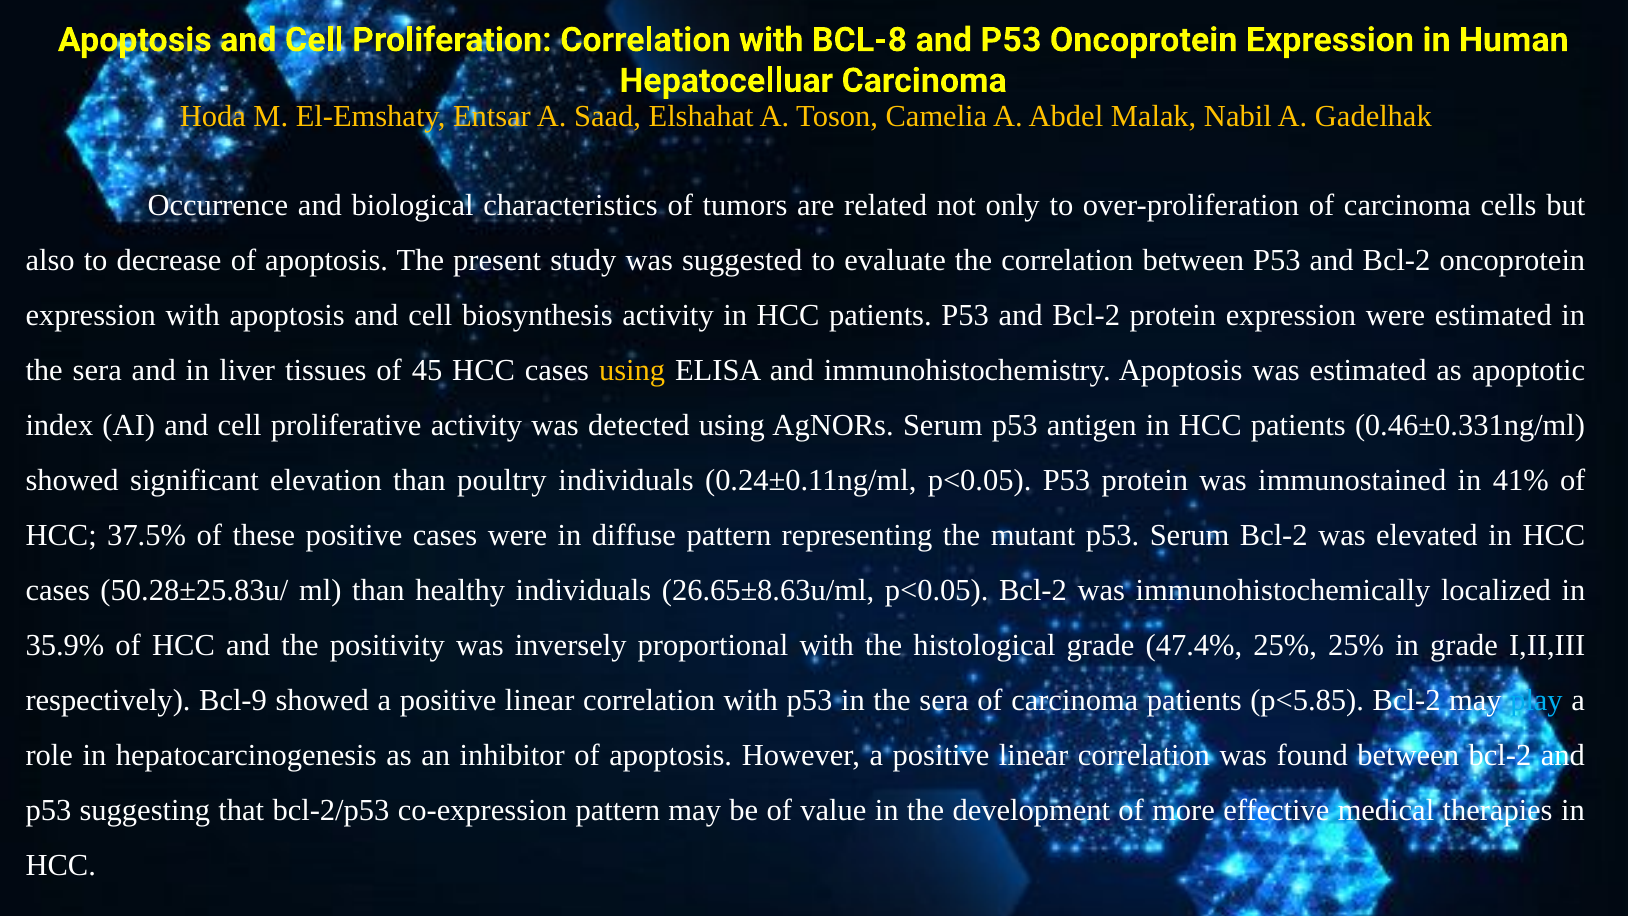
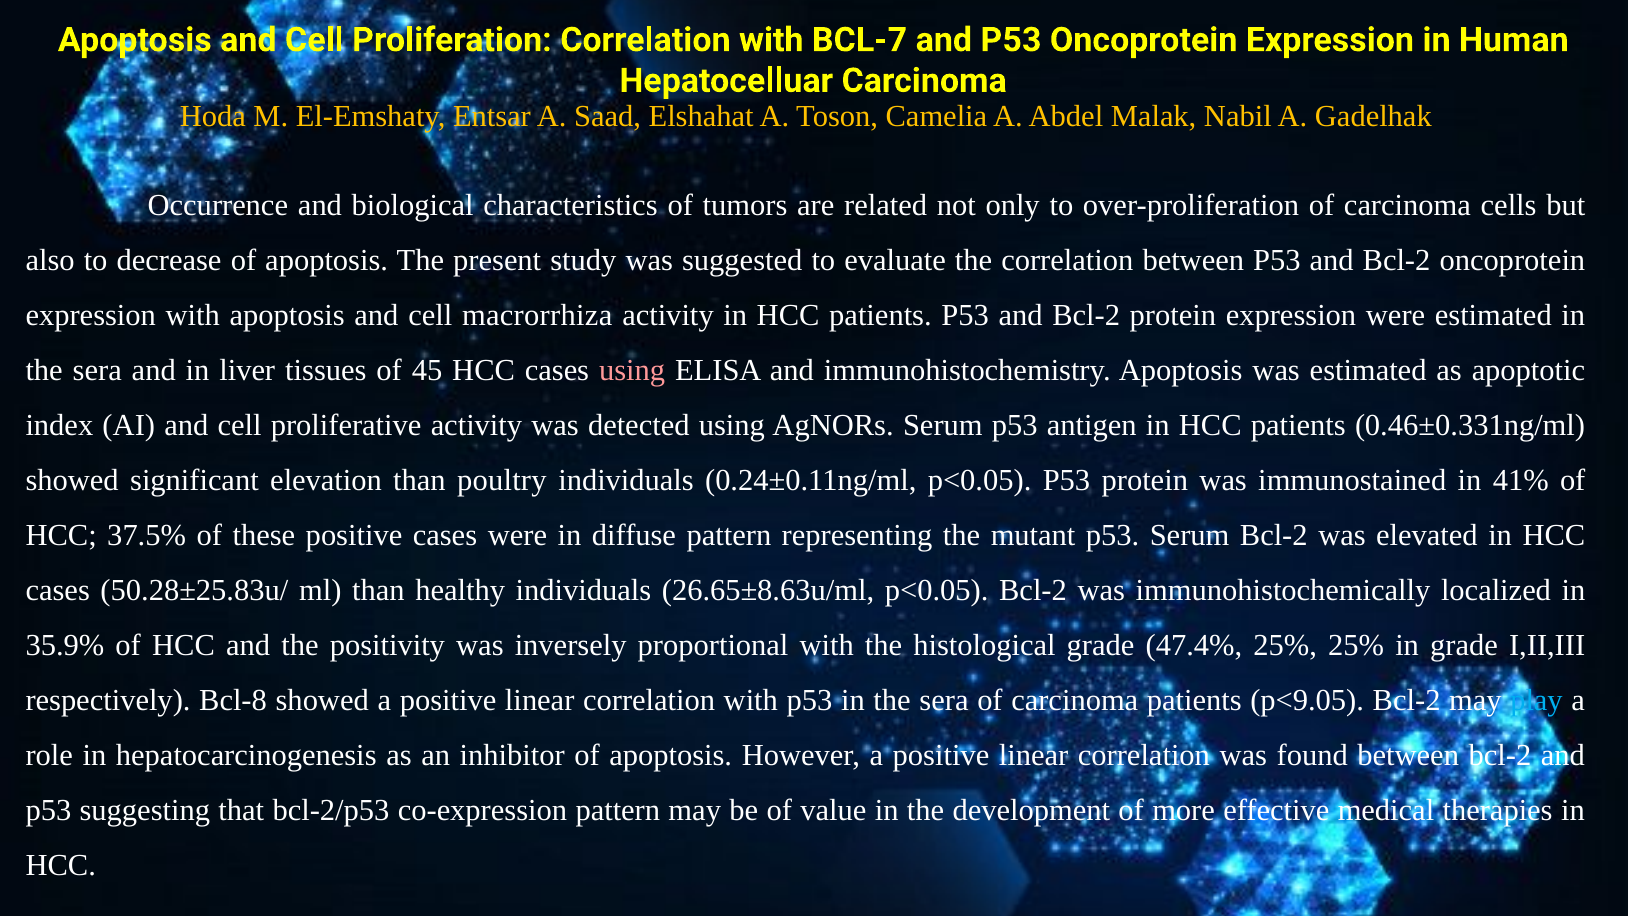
BCL-8: BCL-8 -> BCL-7
biosynthesis: biosynthesis -> macrorrhiza
using at (632, 371) colour: yellow -> pink
Bcl-9: Bcl-9 -> Bcl-8
p<5.85: p<5.85 -> p<9.05
